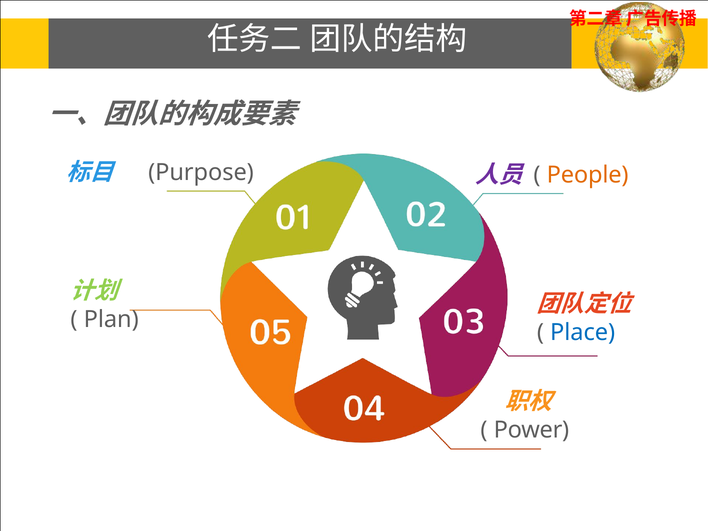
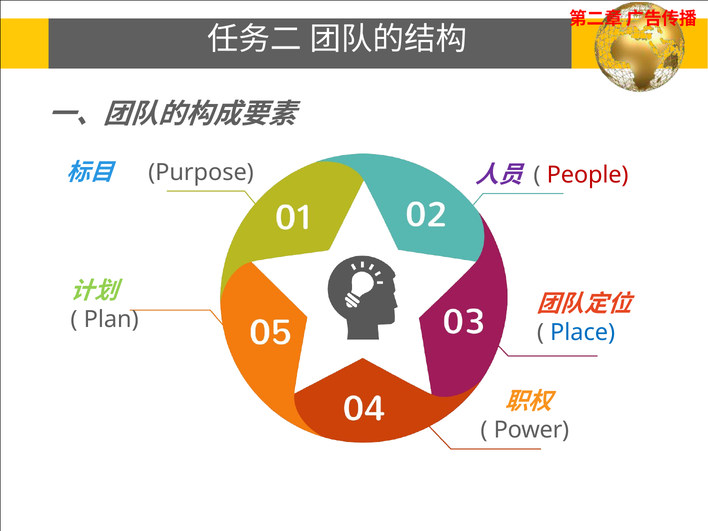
People colour: orange -> red
